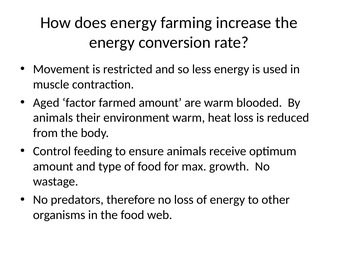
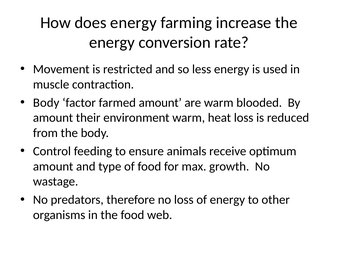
Aged at (46, 103): Aged -> Body
animals at (53, 118): animals -> amount
